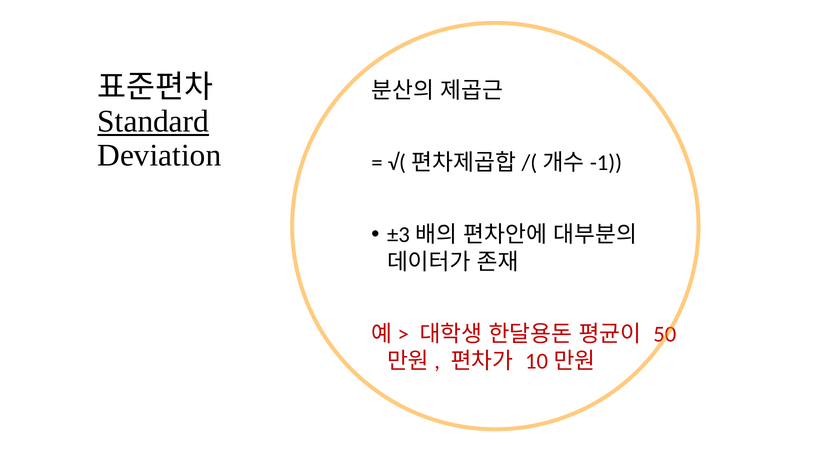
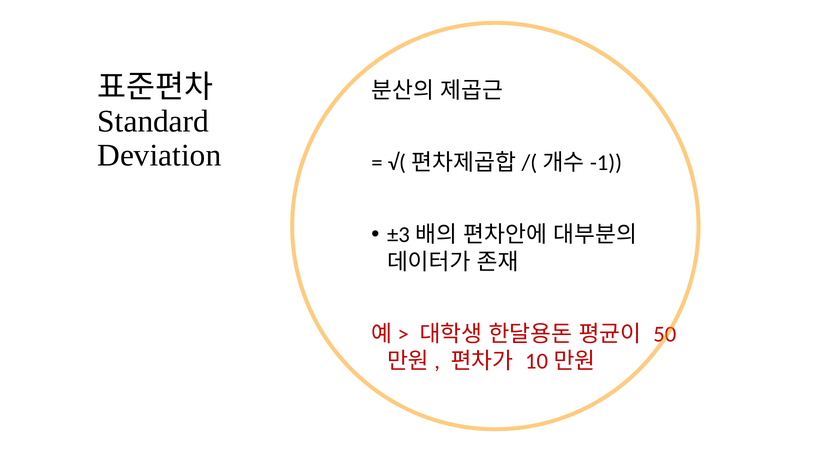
Standard underline: present -> none
